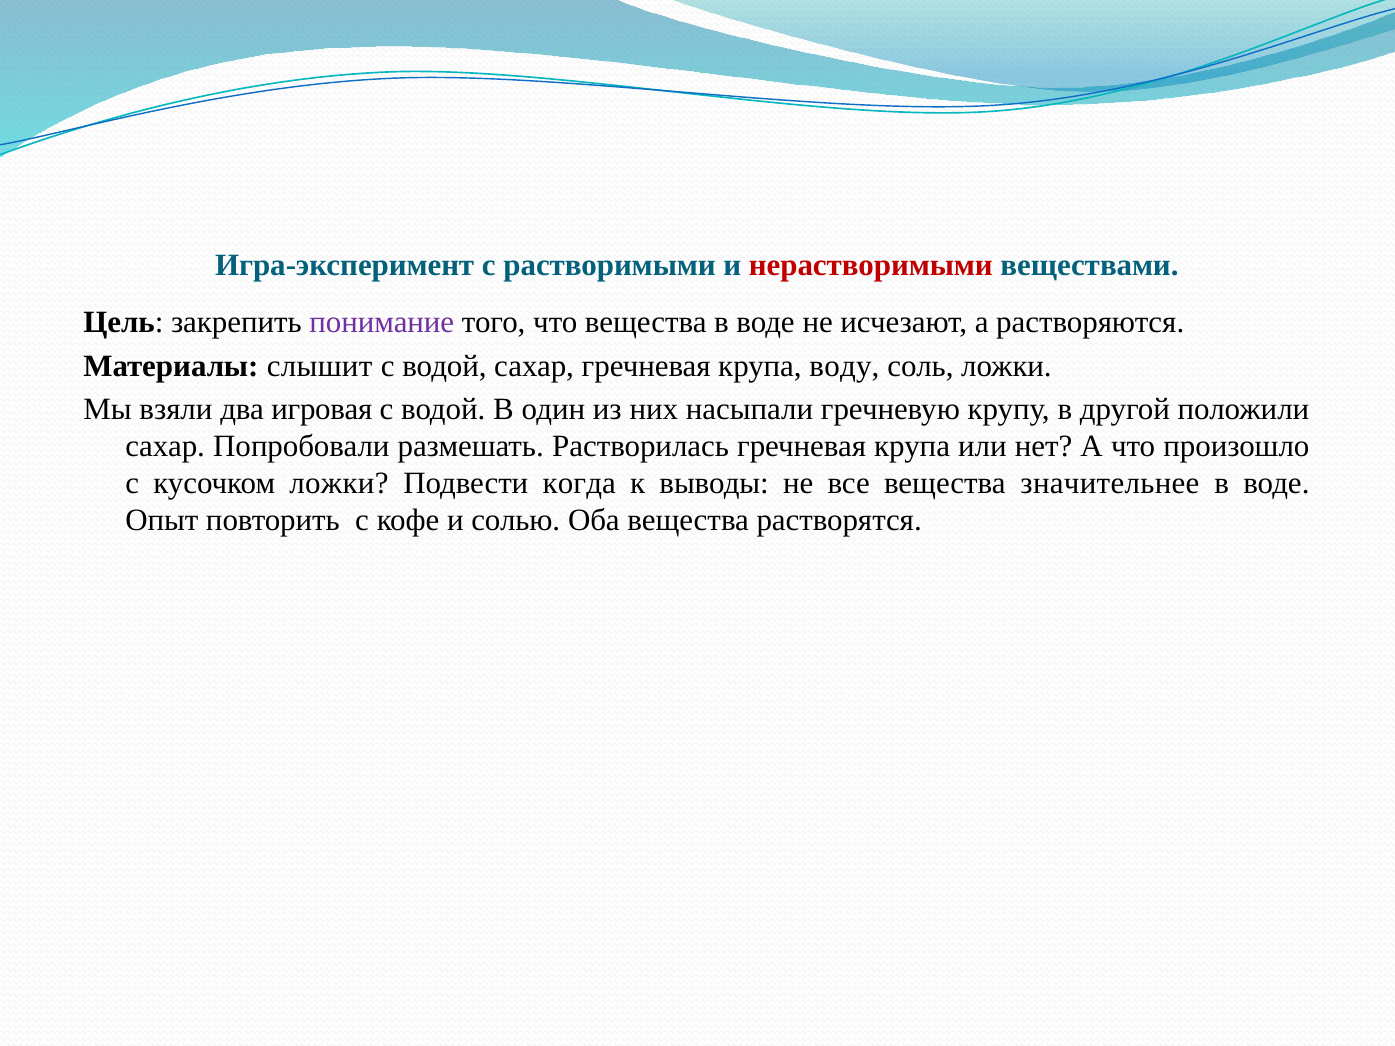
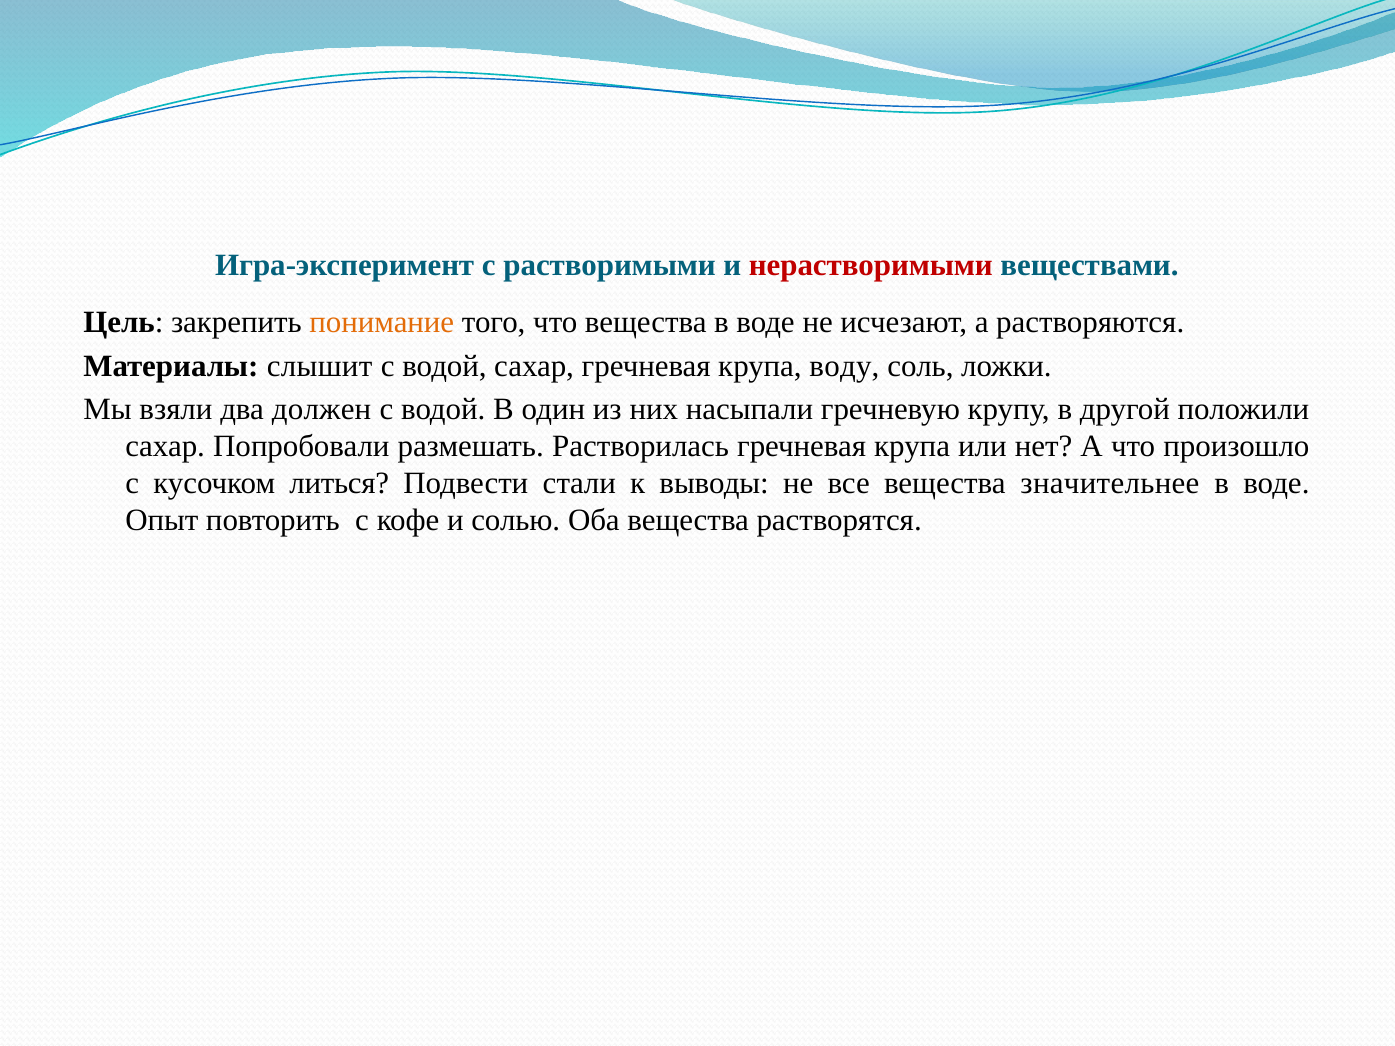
понимание colour: purple -> orange
игровая: игровая -> должен
кусочком ложки: ложки -> литься
когда: когда -> стали
